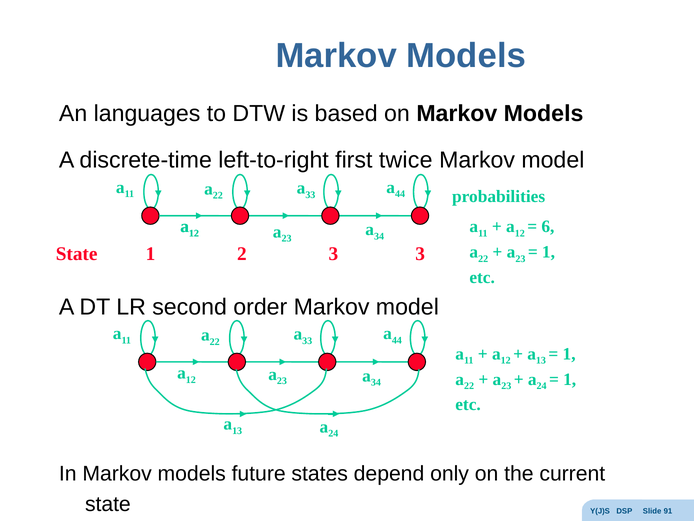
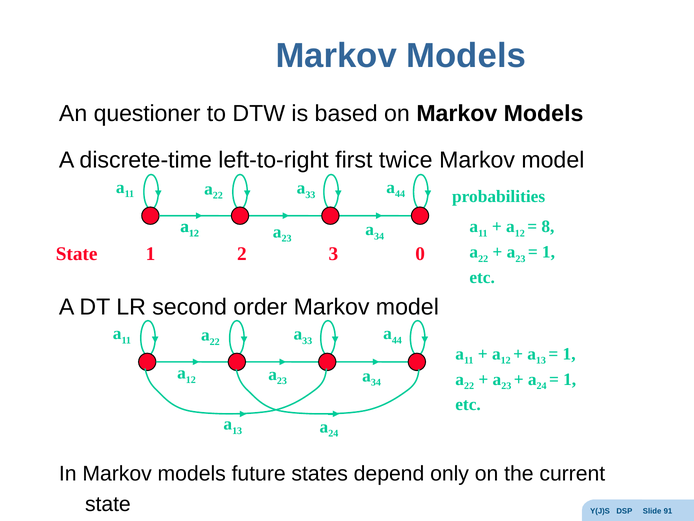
languages: languages -> questioner
6: 6 -> 8
3 3: 3 -> 0
